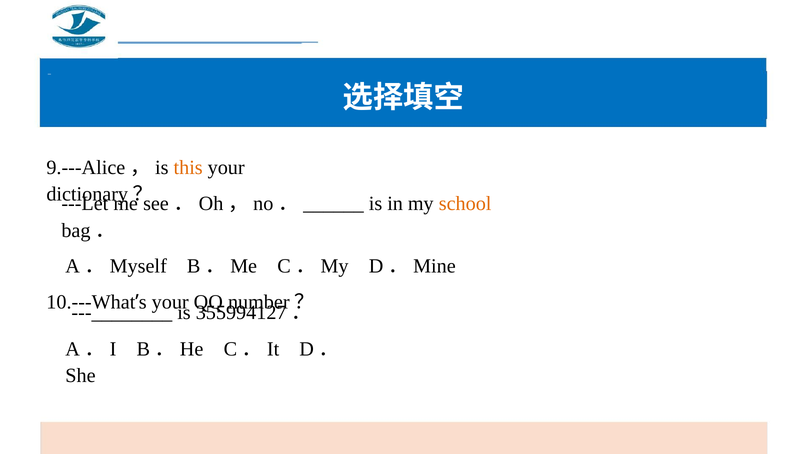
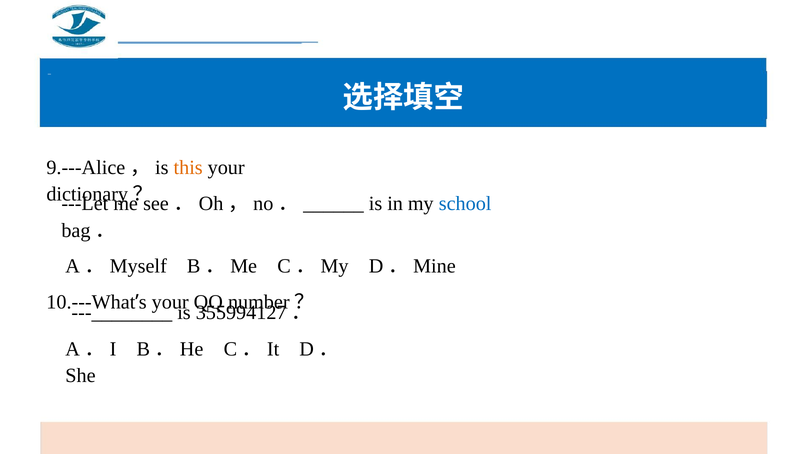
school colour: orange -> blue
